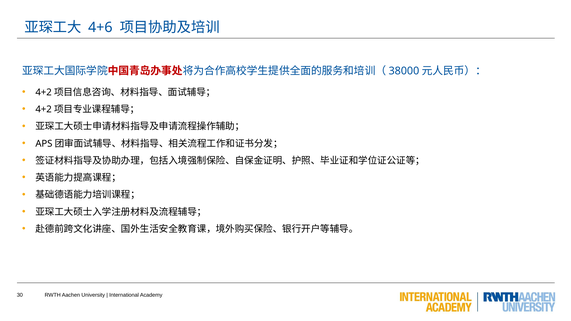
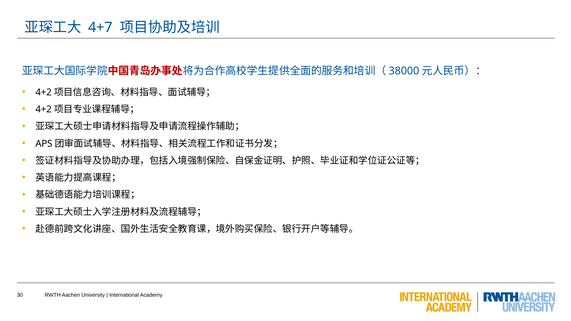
4+6: 4+6 -> 4+7
